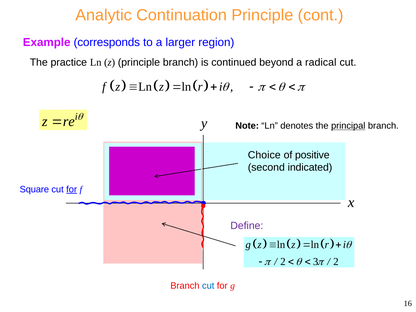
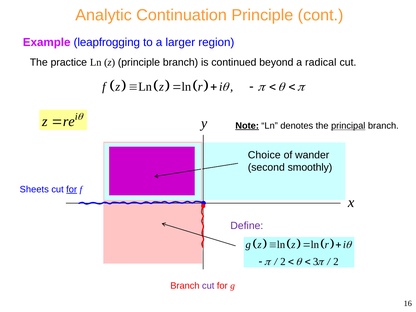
corresponds: corresponds -> leapfrogging
Note underline: none -> present
positive: positive -> wander
indicated: indicated -> smoothly
Square: Square -> Sheets
cut at (208, 286) colour: blue -> purple
